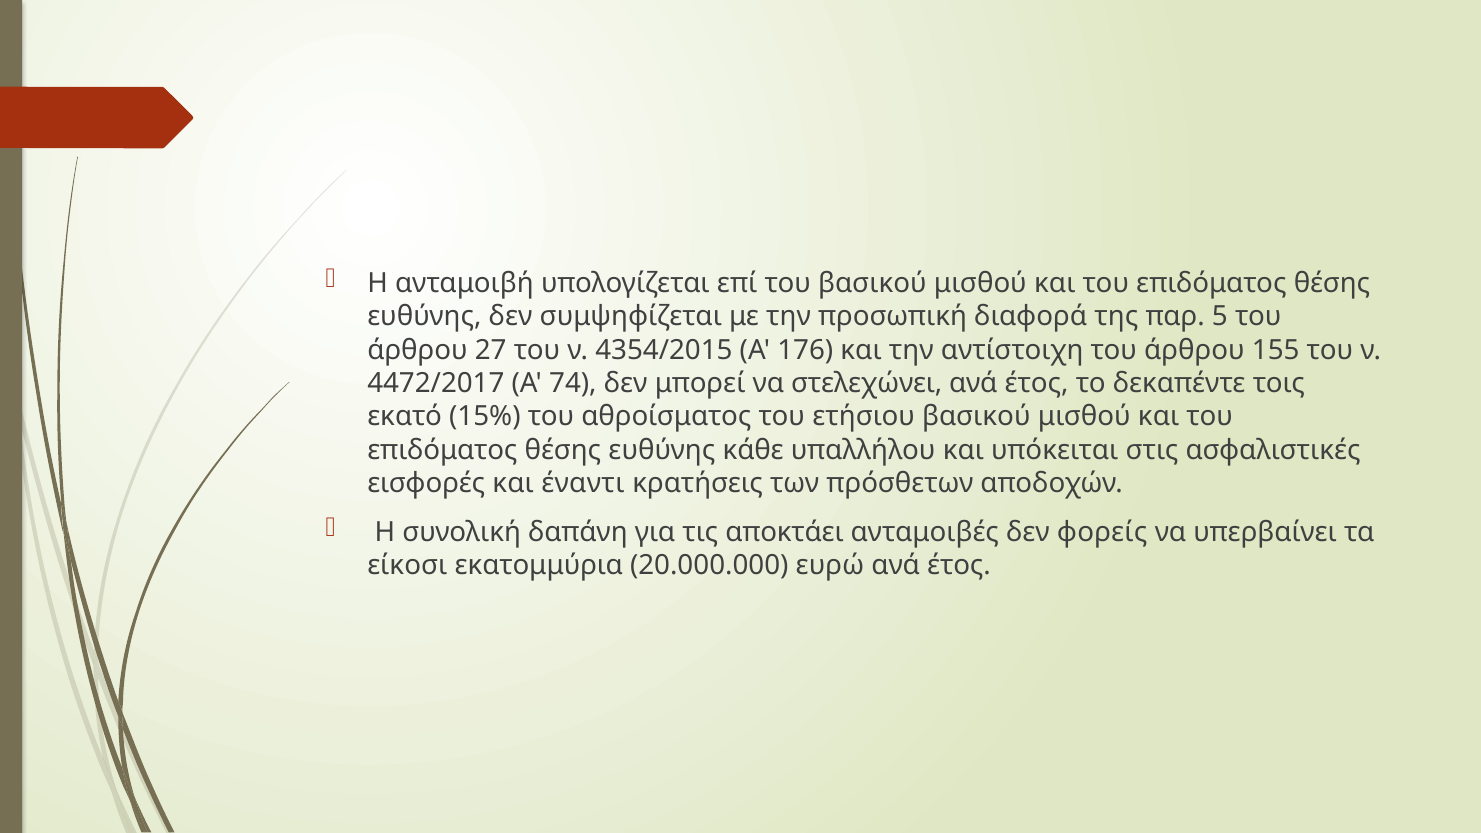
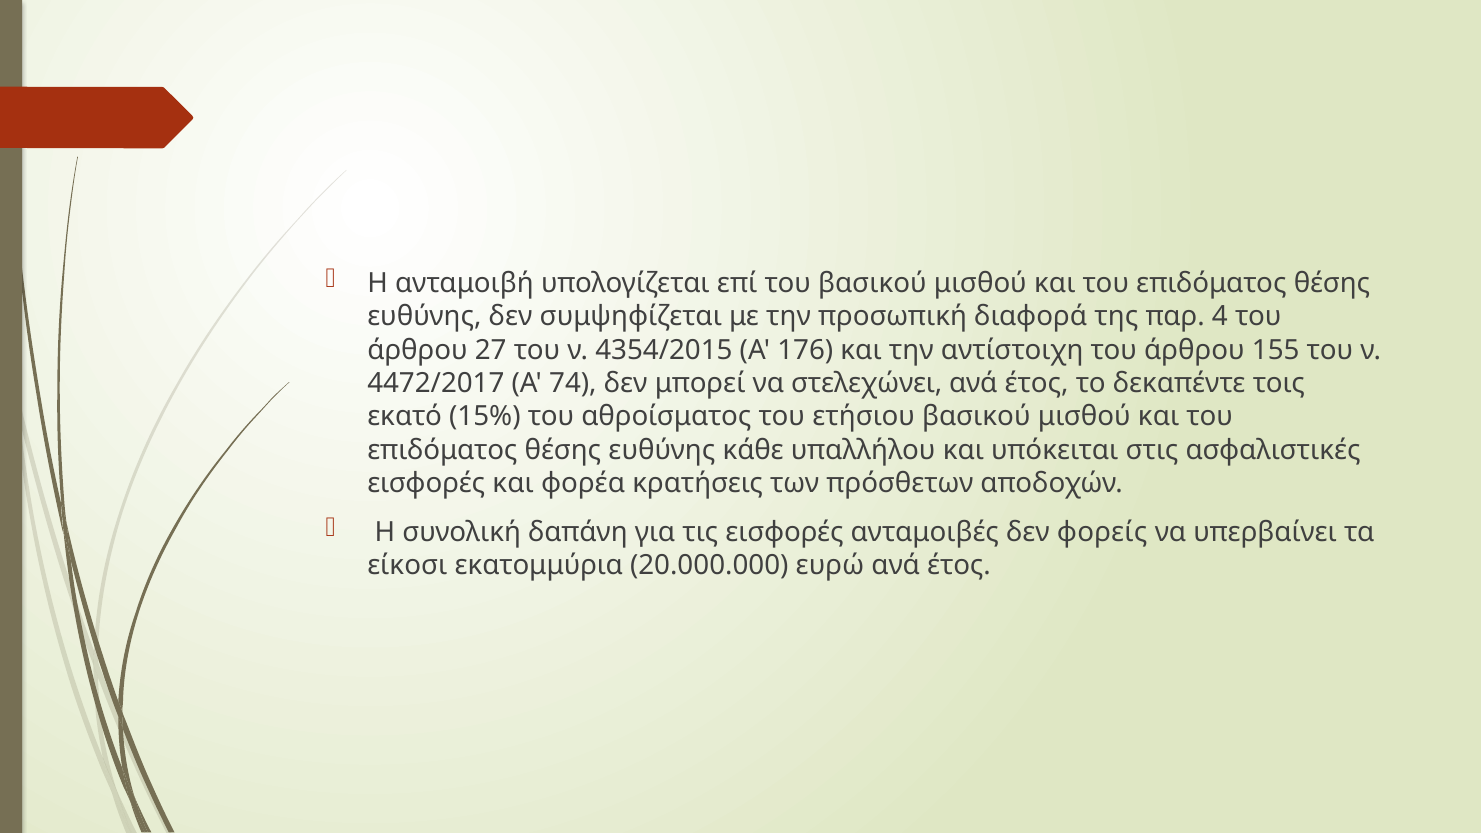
5: 5 -> 4
έναντι: έναντι -> φορέα
τις αποκτάει: αποκτάει -> εισφορές
